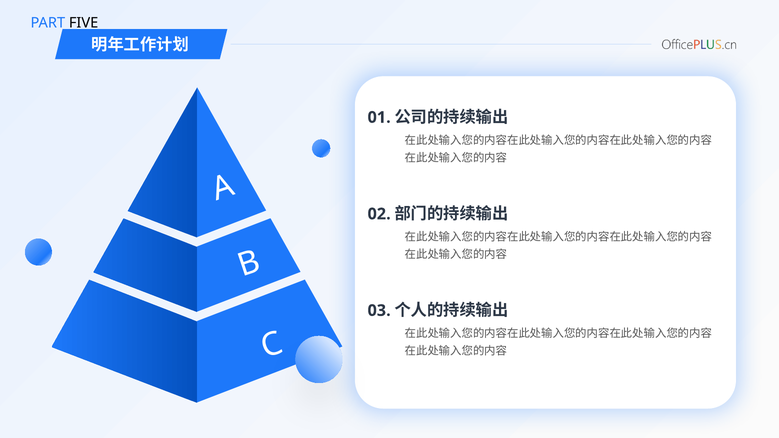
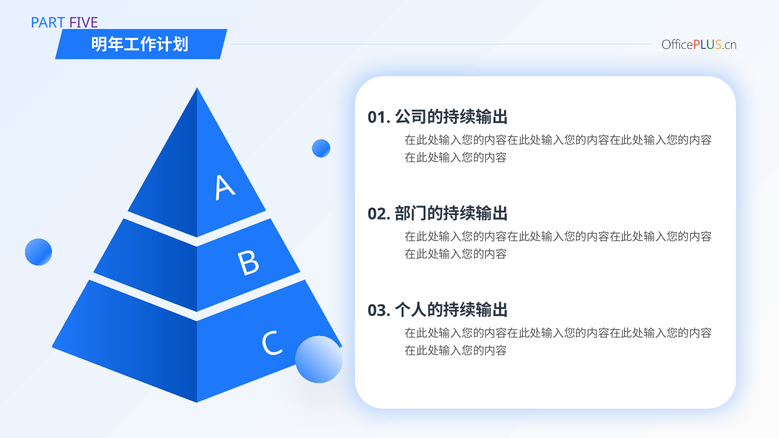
FIVE colour: black -> purple
